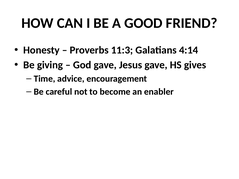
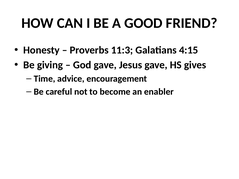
4:14: 4:14 -> 4:15
